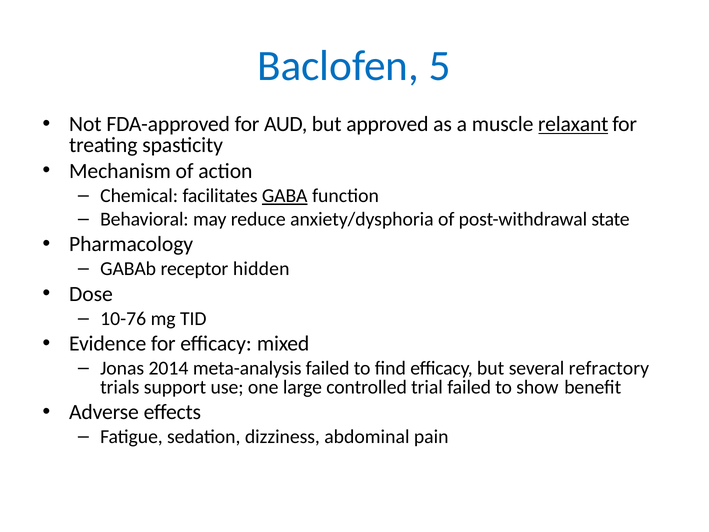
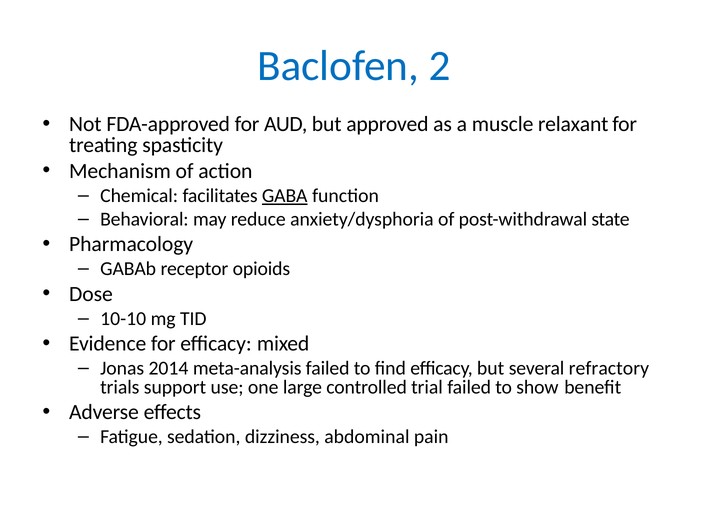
5: 5 -> 2
relaxant underline: present -> none
hidden: hidden -> opioids
10-76: 10-76 -> 10-10
